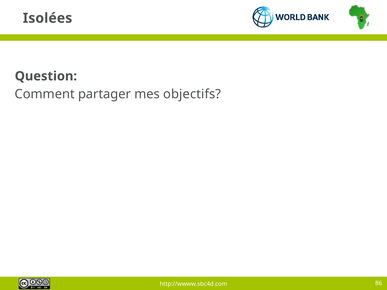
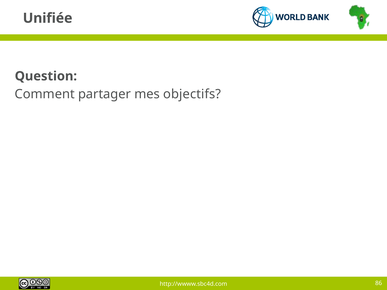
Isolées: Isolées -> Unifiée
